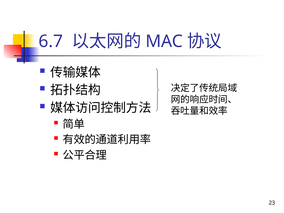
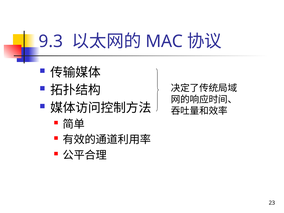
6.7: 6.7 -> 9.3
